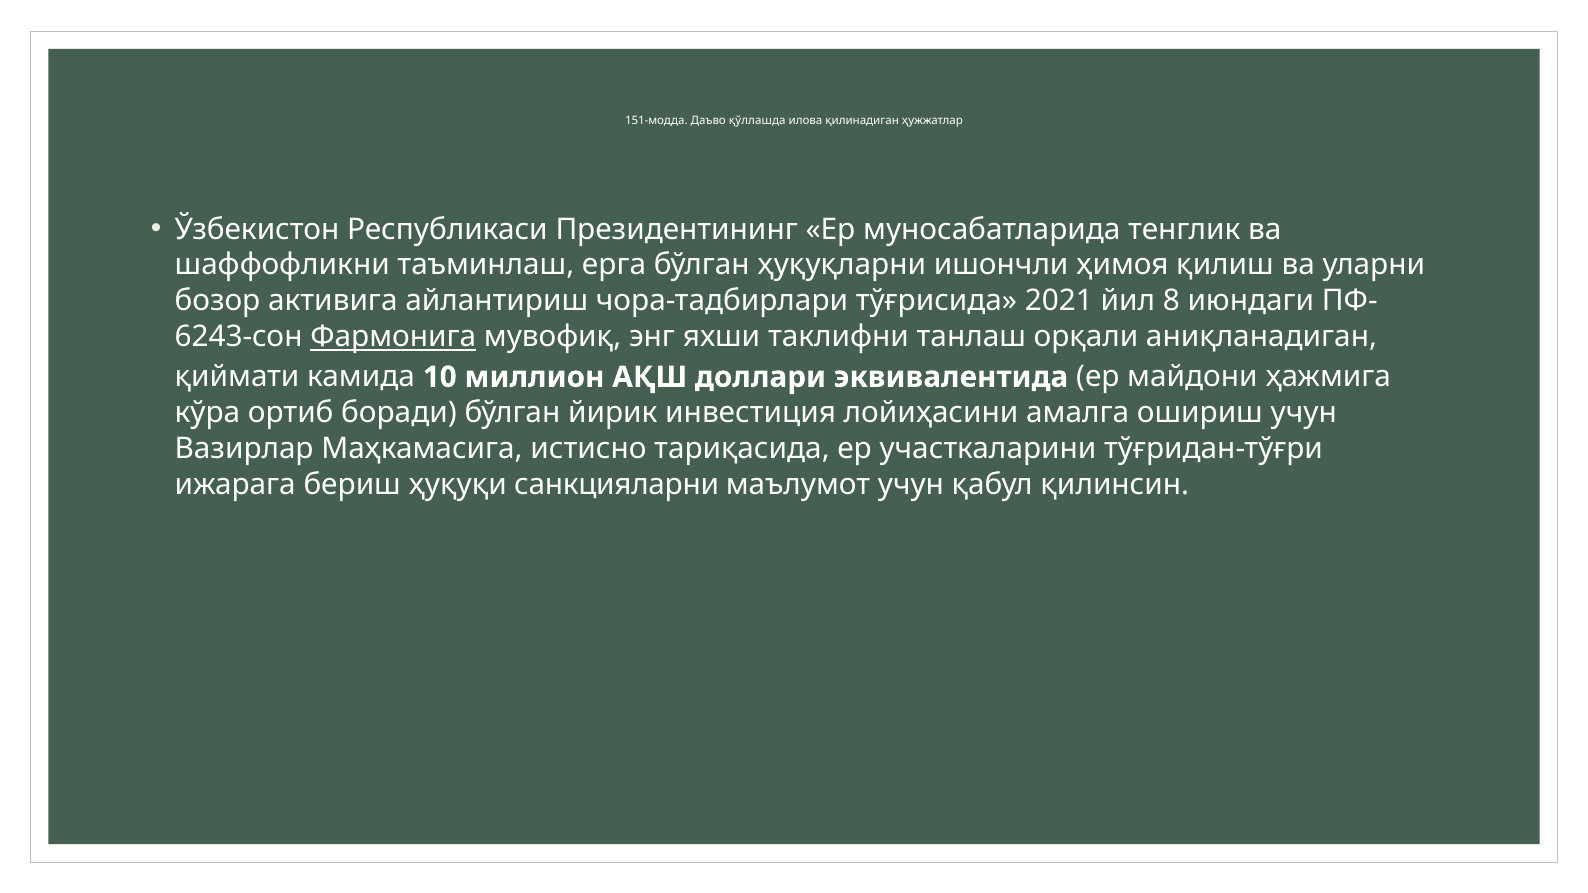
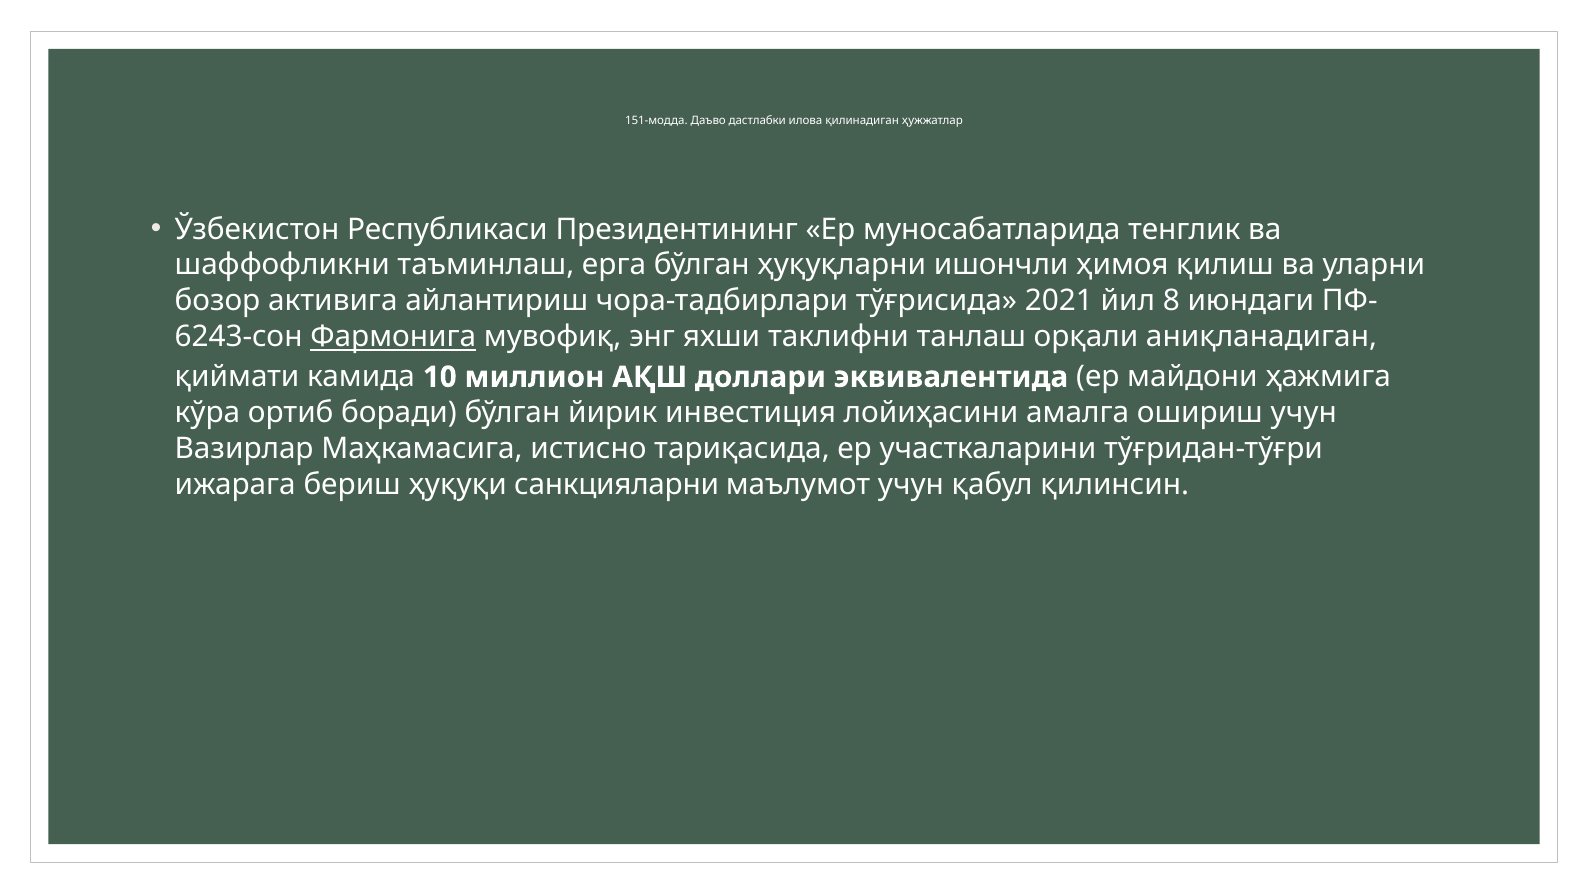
қўллашда: қўллашда -> дастлабки
